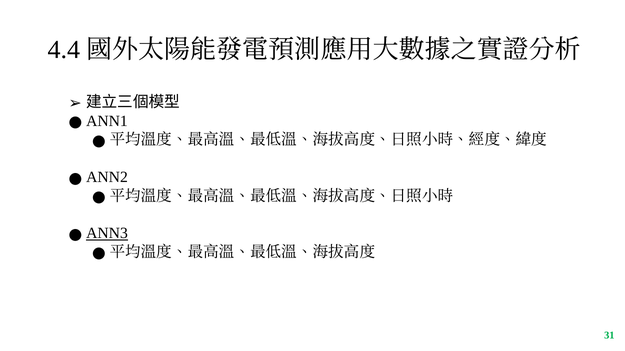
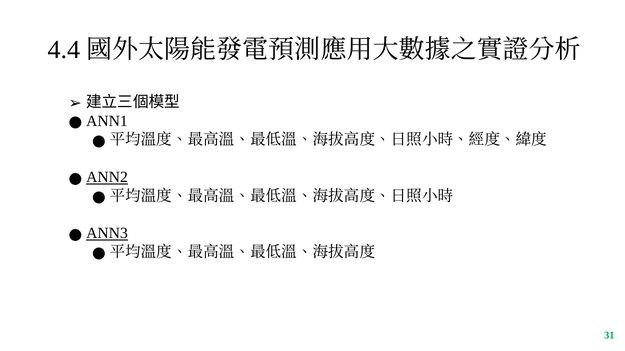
ANN2 underline: none -> present
